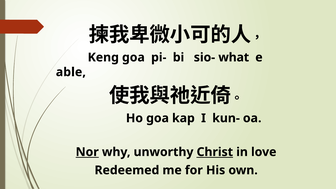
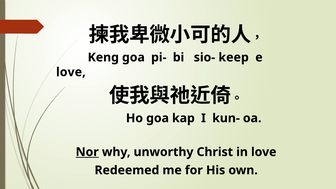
what: what -> keep
able at (71, 72): able -> love
Christ underline: present -> none
